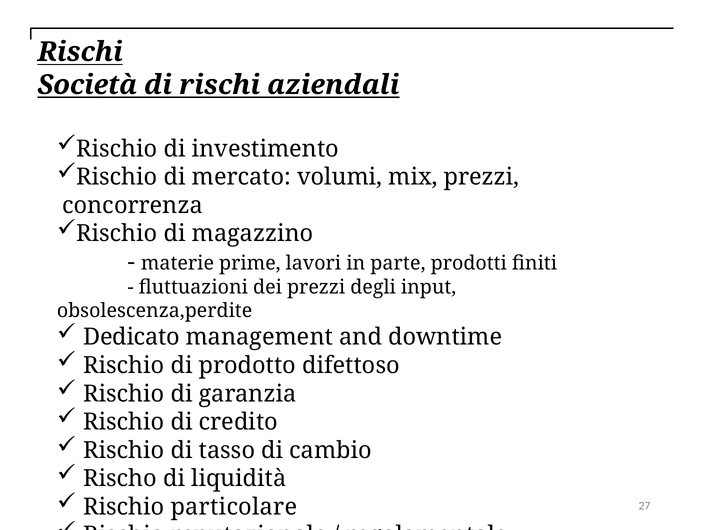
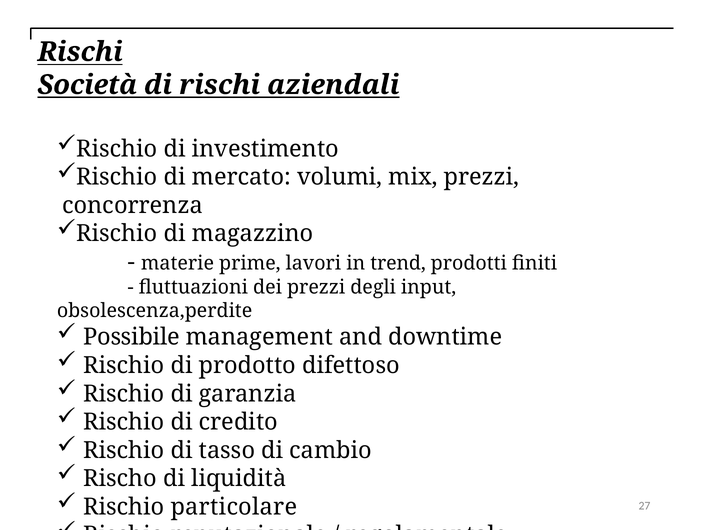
parte: parte -> trend
Dedicato: Dedicato -> Possibile
